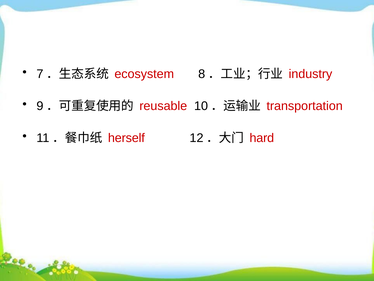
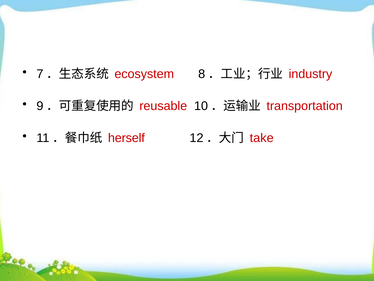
hard: hard -> take
